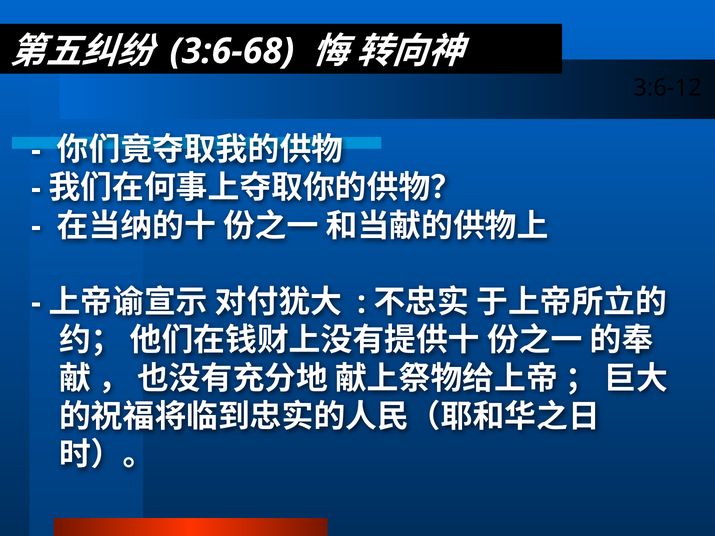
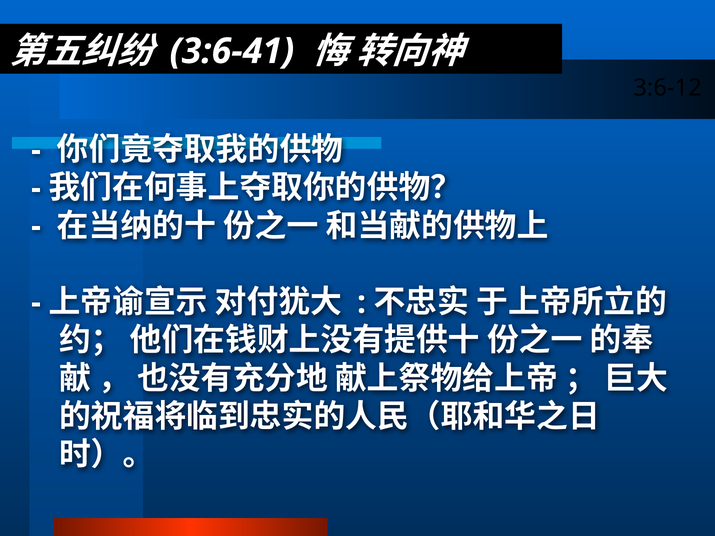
3:6-68: 3:6-68 -> 3:6-41
